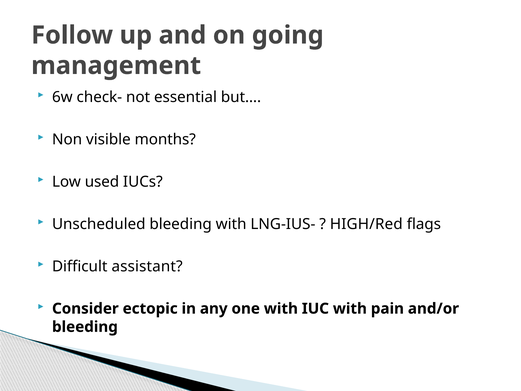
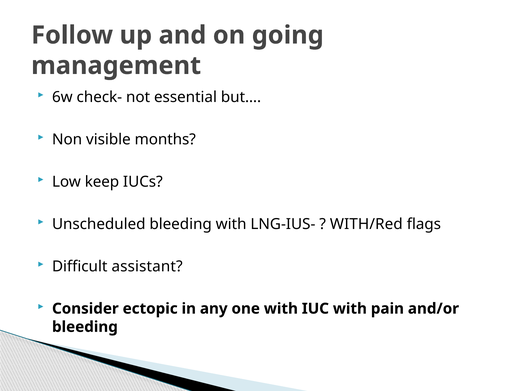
used: used -> keep
HIGH/Red: HIGH/Red -> WITH/Red
